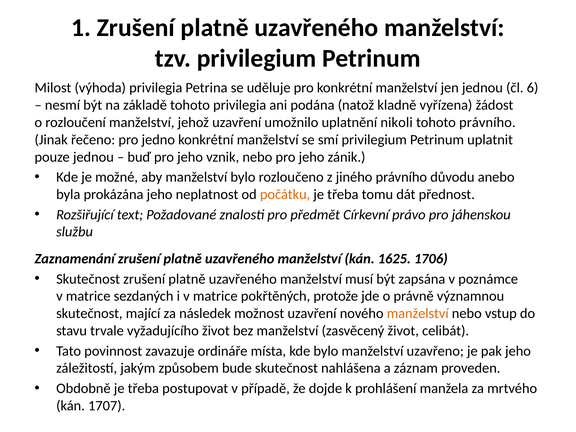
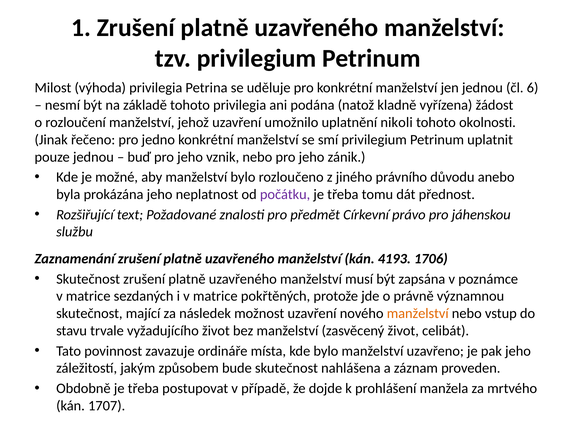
tohoto právního: právního -> okolnosti
počátku colour: orange -> purple
1625: 1625 -> 4193
